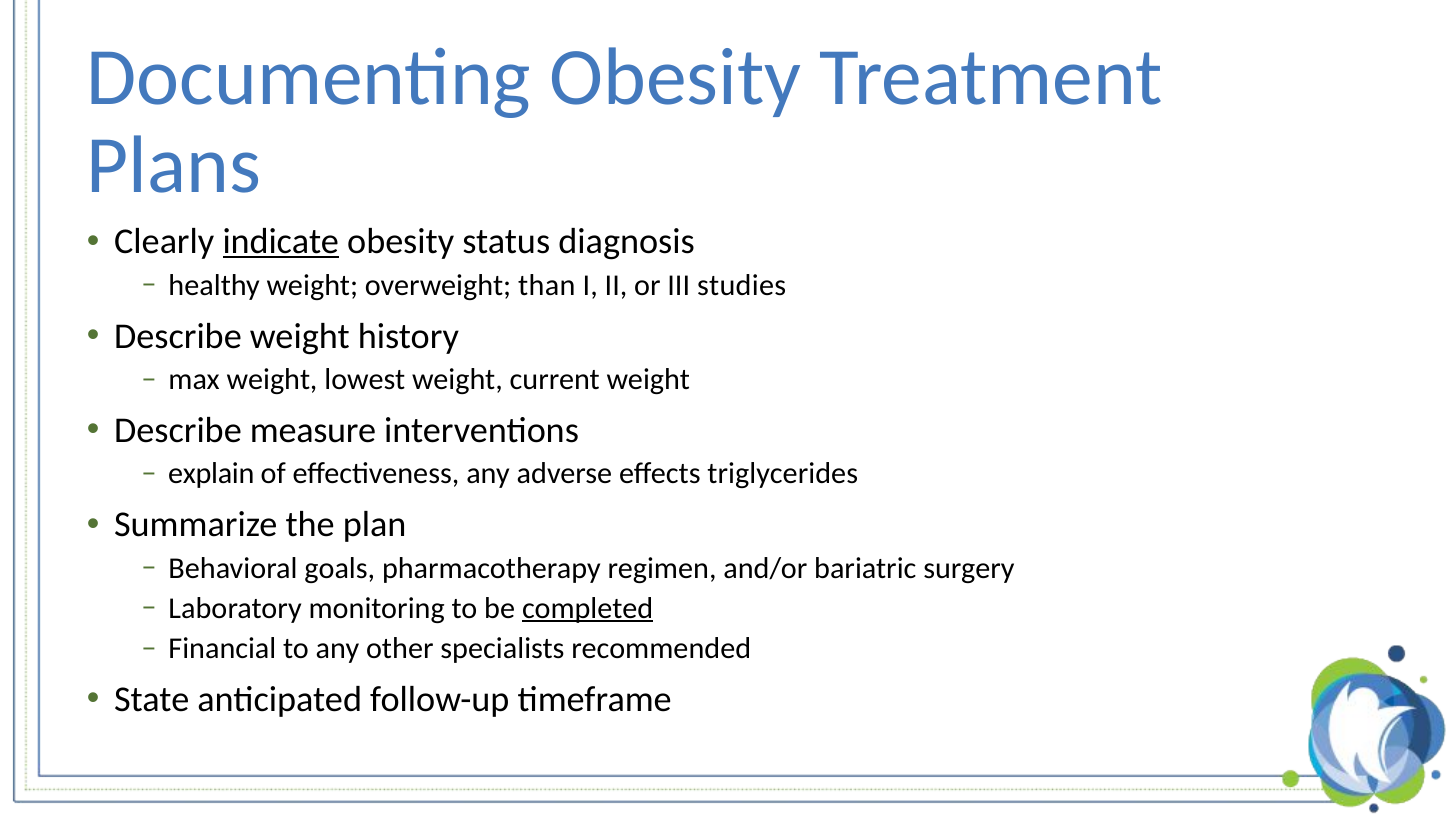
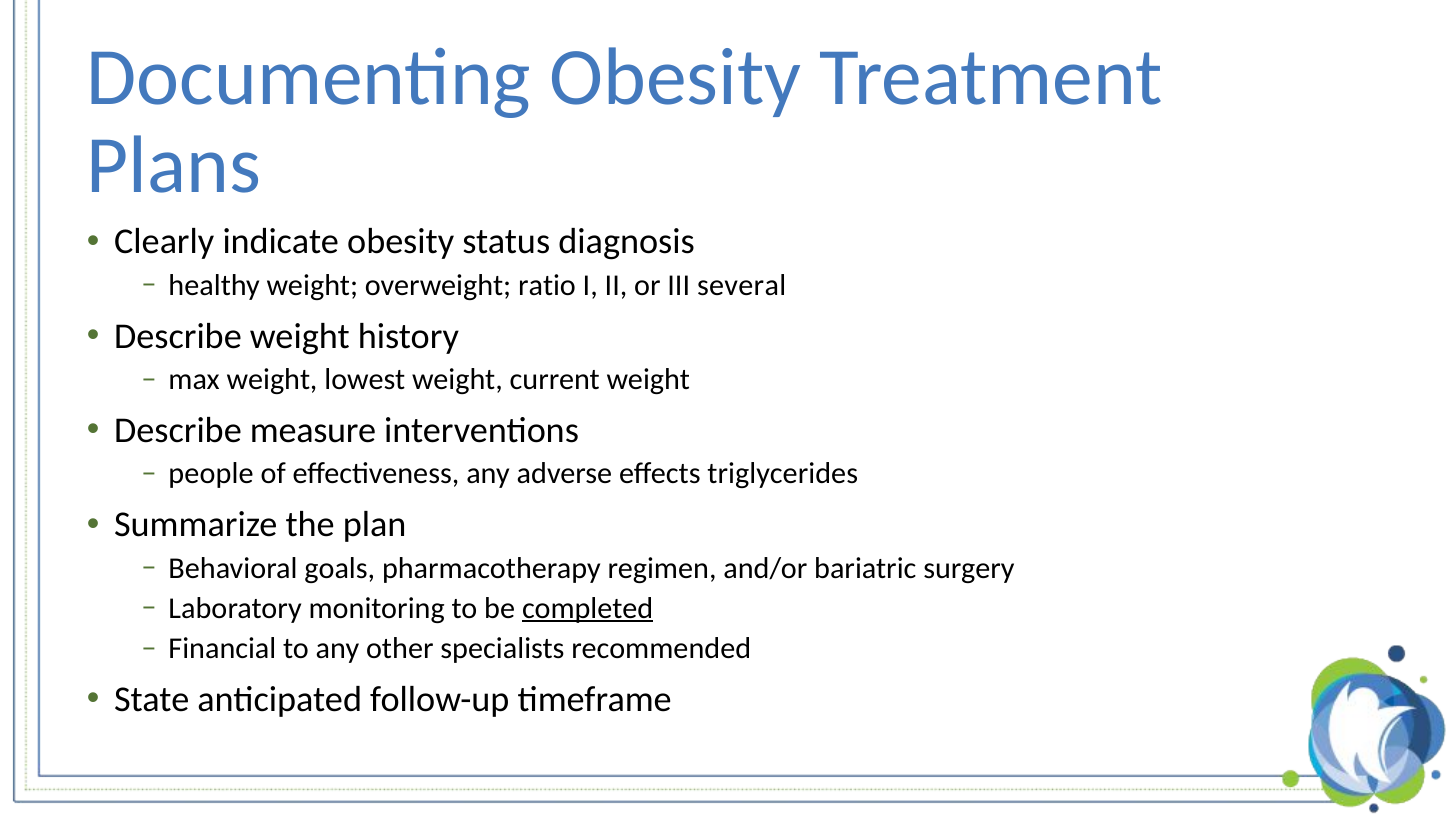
indicate underline: present -> none
than: than -> ratio
studies: studies -> several
explain: explain -> people
